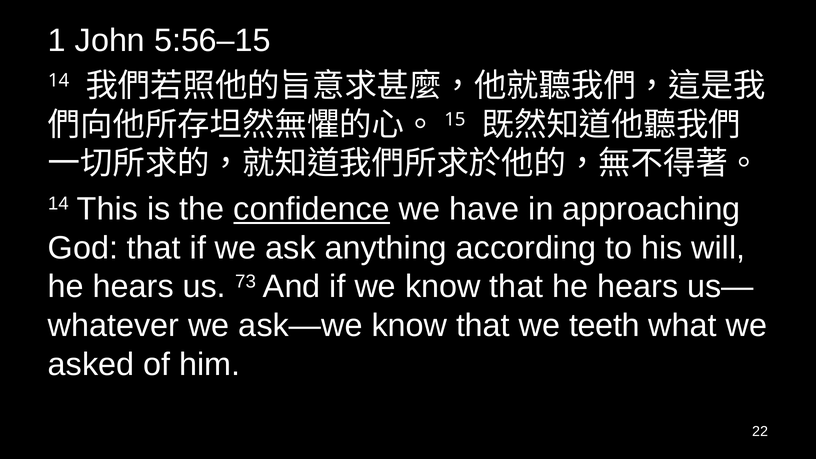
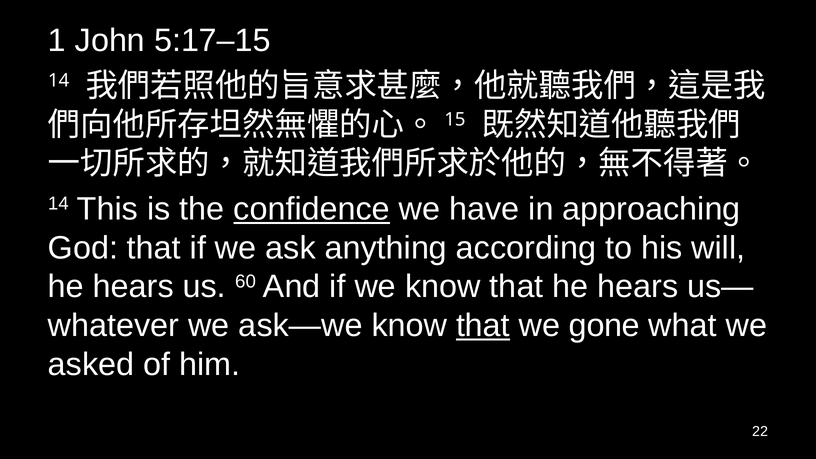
5:56–15: 5:56–15 -> 5:17–15
73: 73 -> 60
that at (483, 326) underline: none -> present
teeth: teeth -> gone
